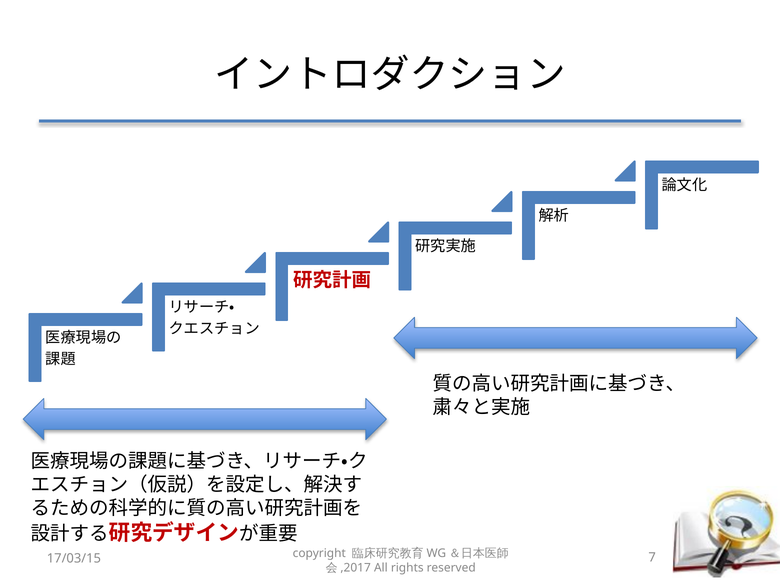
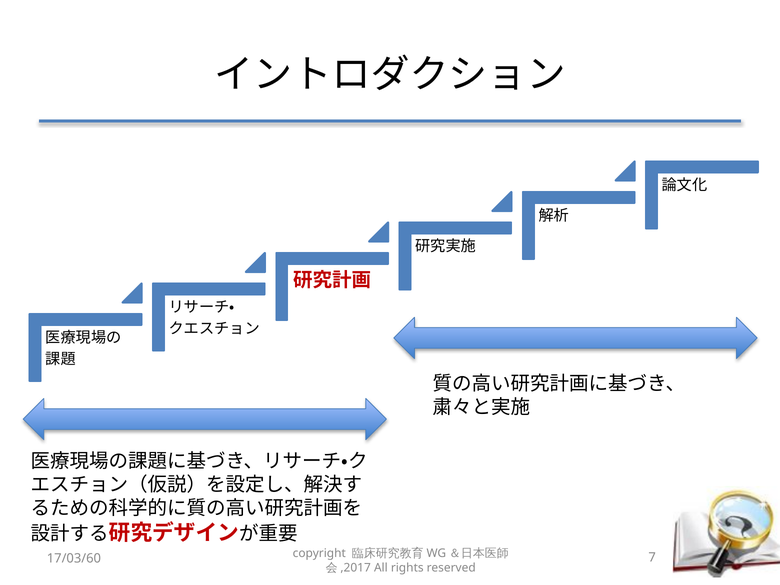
17/03/15: 17/03/15 -> 17/03/60
